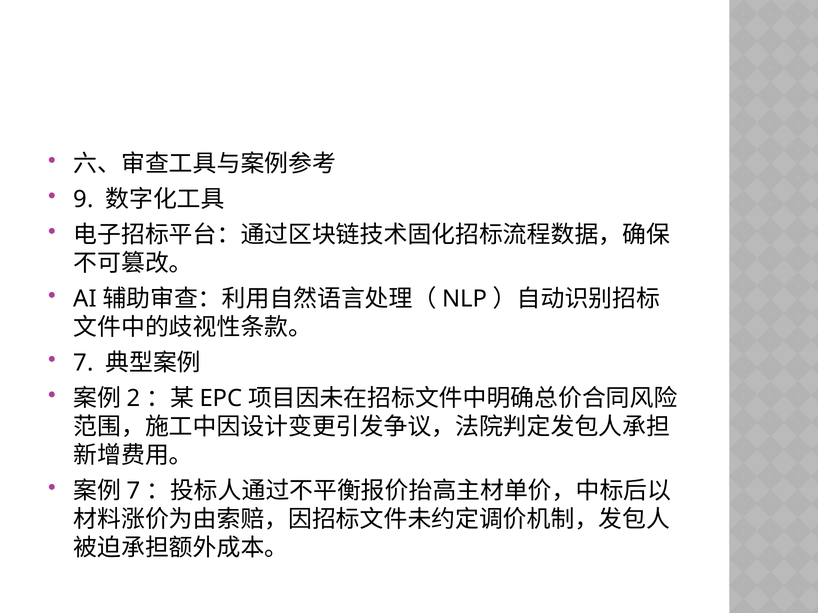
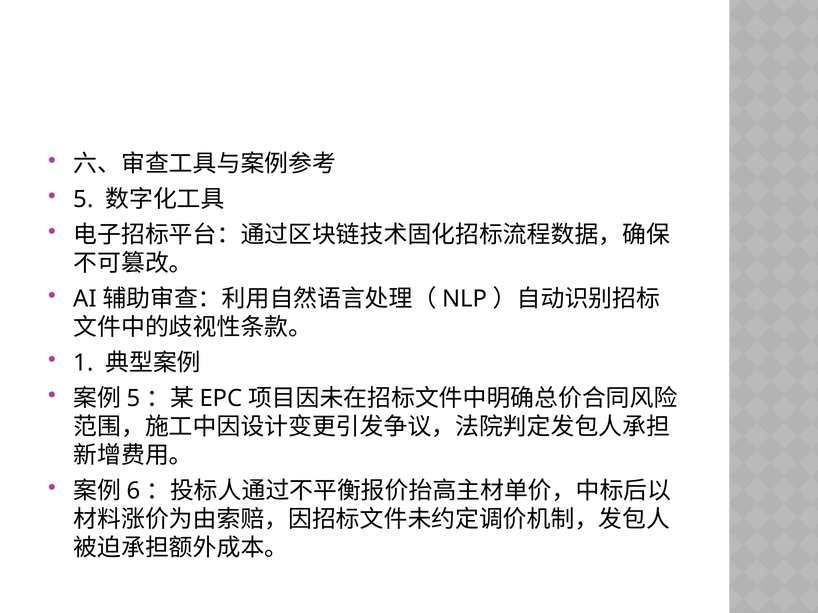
9 at (84, 199): 9 -> 5
7 at (84, 363): 7 -> 1
2 at (134, 399): 2 -> 5
7 at (134, 491): 7 -> 6
